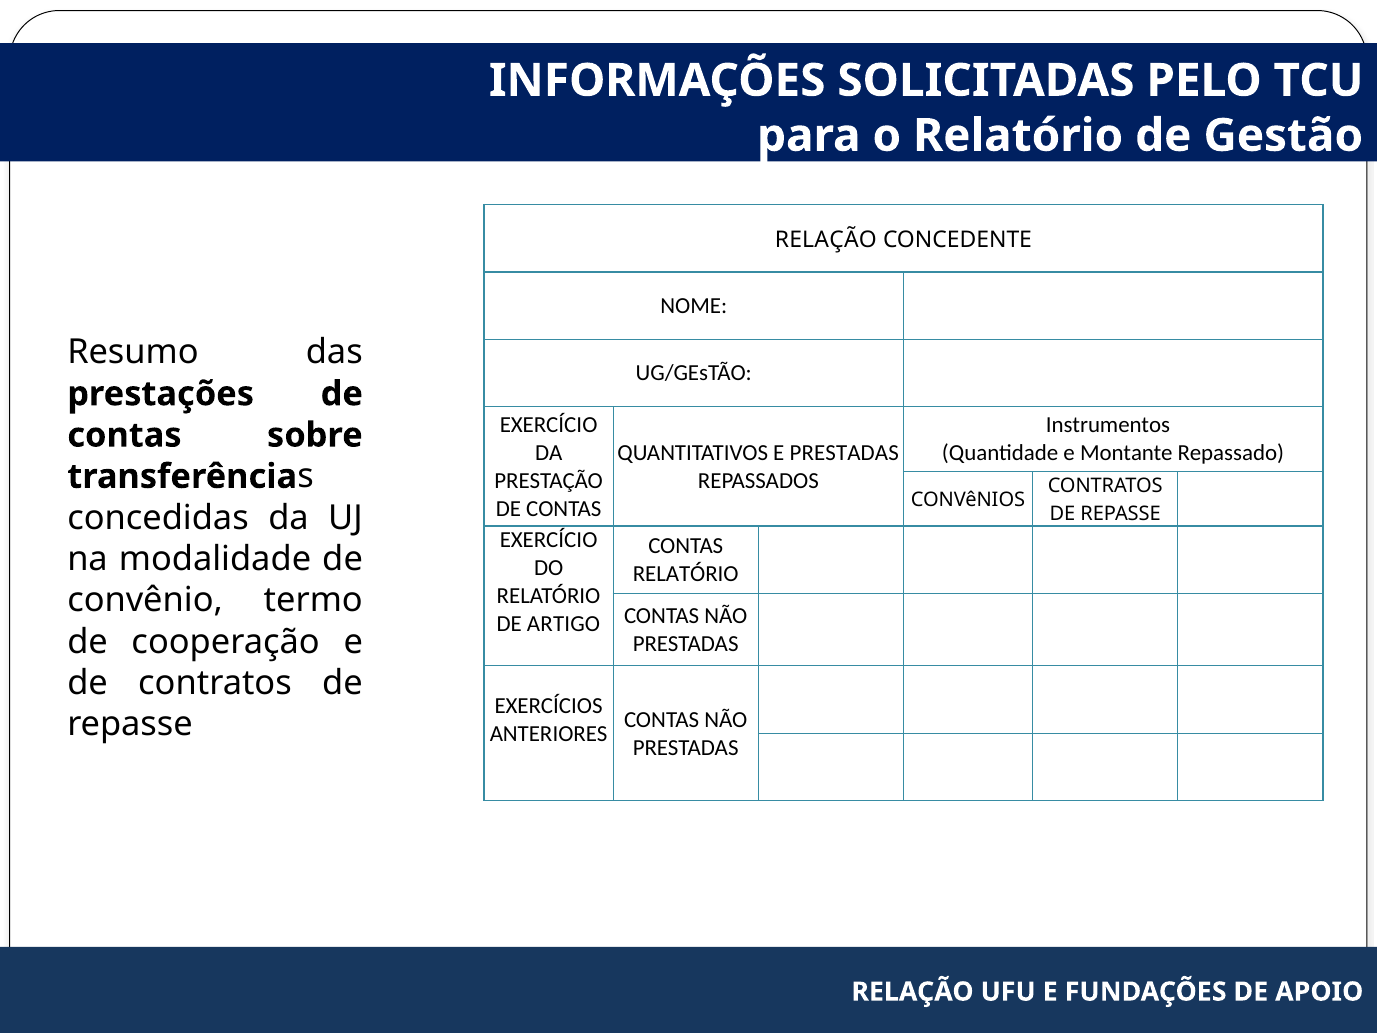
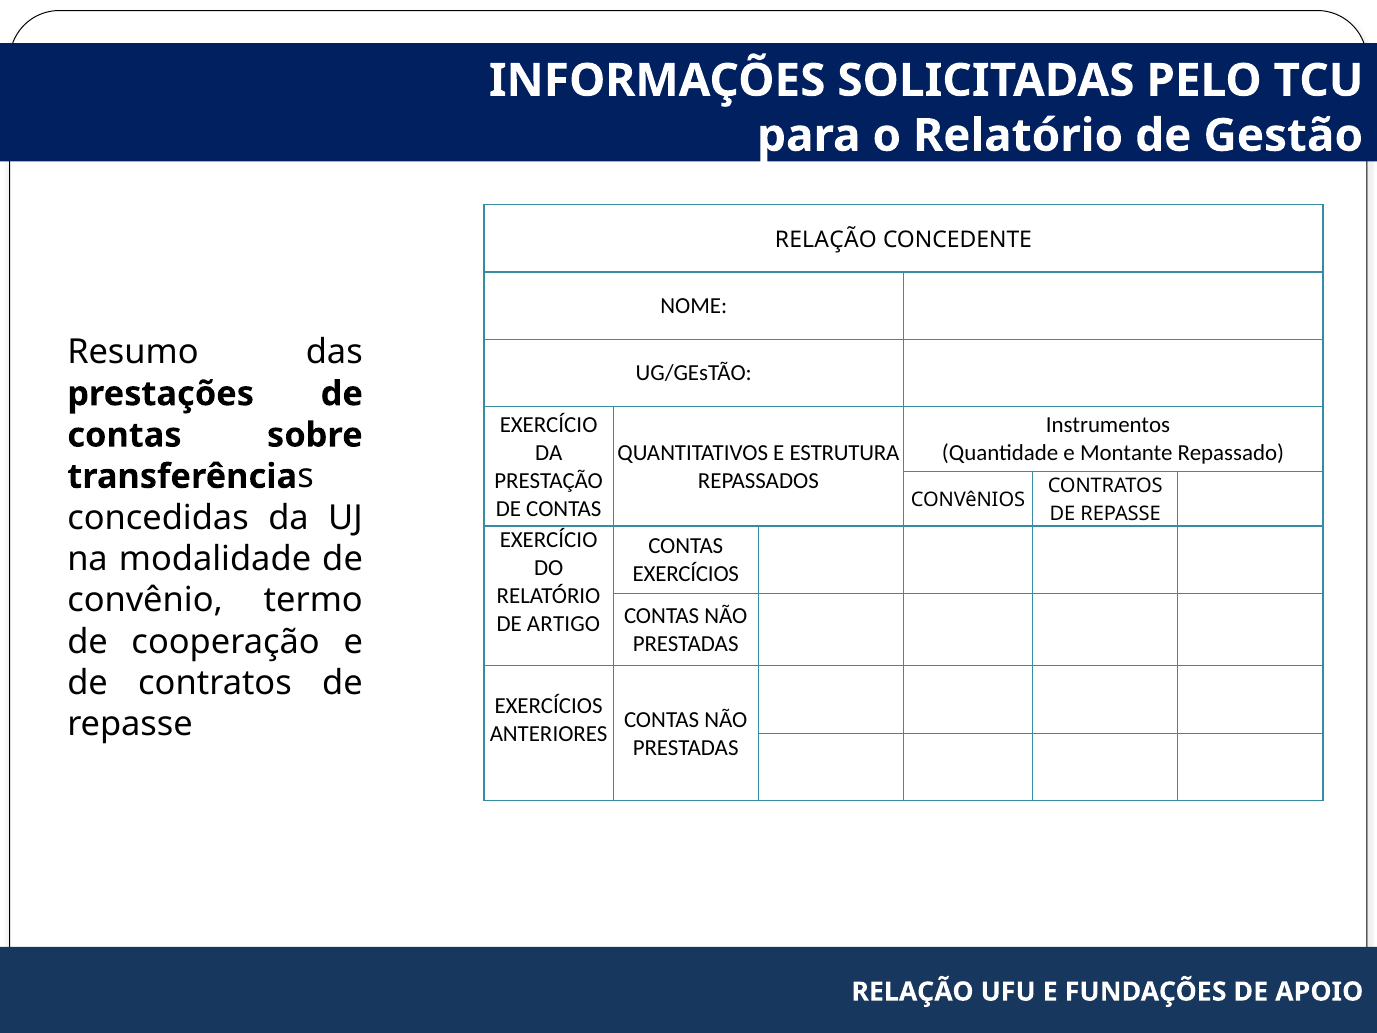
E PRESTADAS: PRESTADAS -> ESTRUTURA
RELATÓRIO at (686, 574): RELATÓRIO -> EXERCÍCIOS
